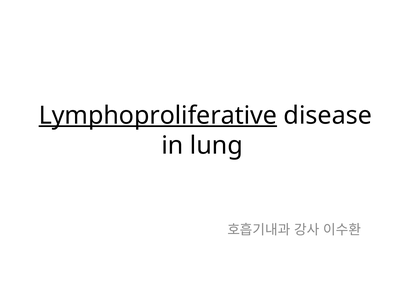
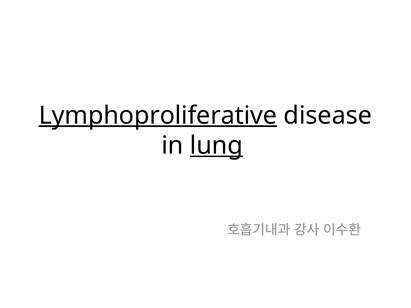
lung underline: none -> present
